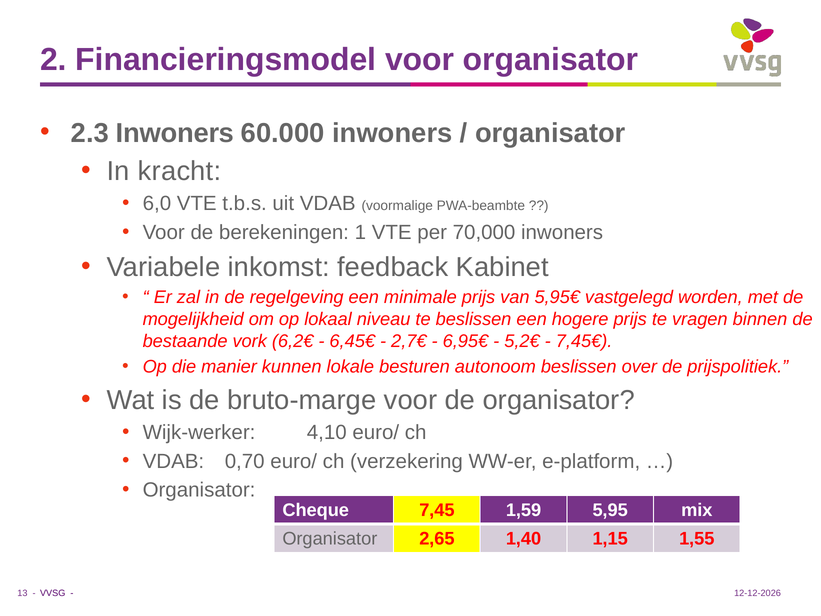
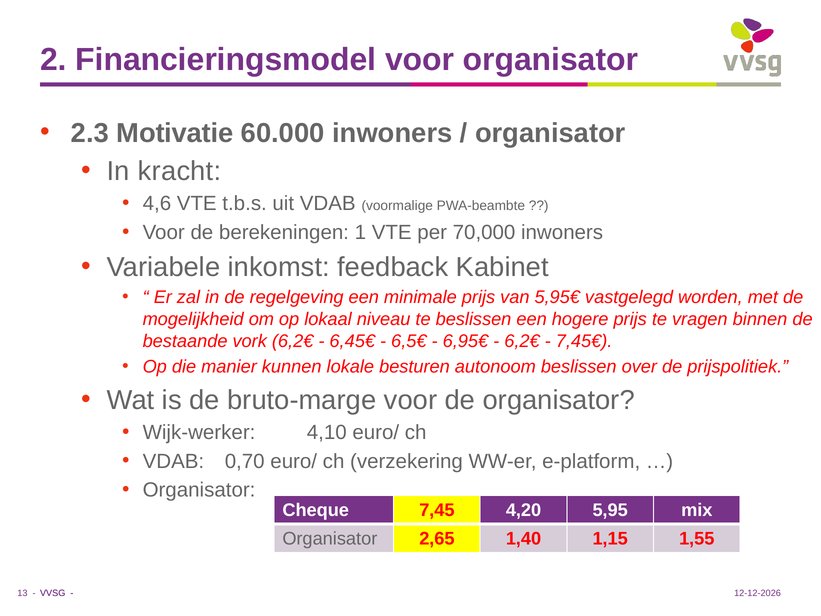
2.3 Inwoners: Inwoners -> Motivatie
6,0: 6,0 -> 4,6
2,7€: 2,7€ -> 6,5€
5,2€ at (522, 341): 5,2€ -> 6,2€
1,59: 1,59 -> 4,20
